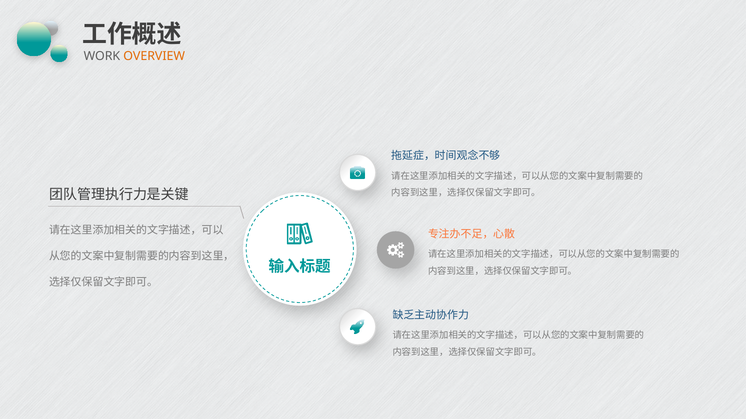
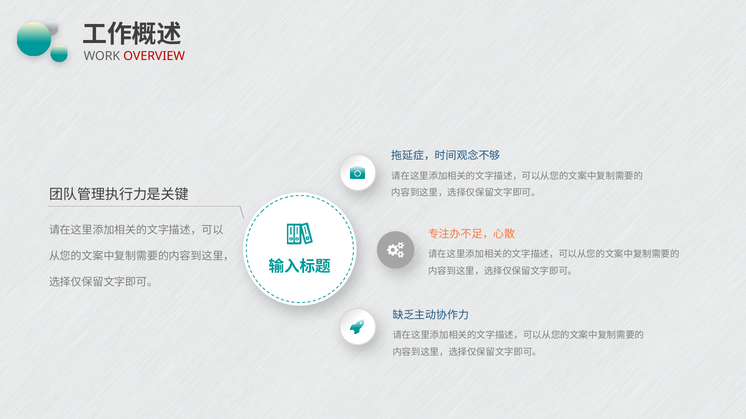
OVERVIEW colour: orange -> red
